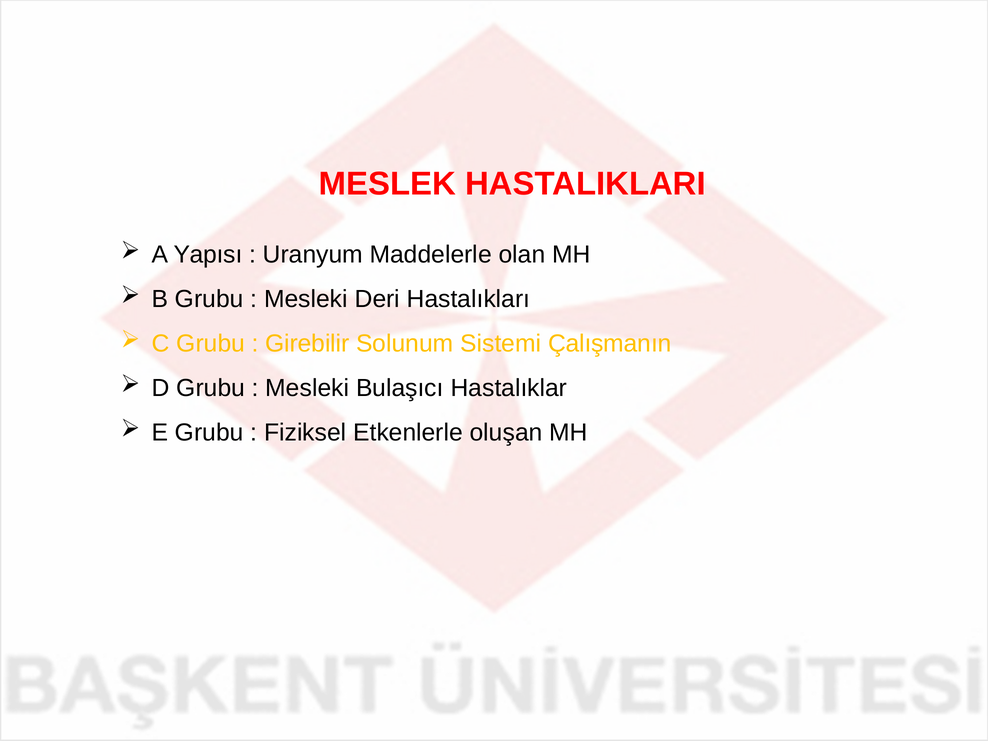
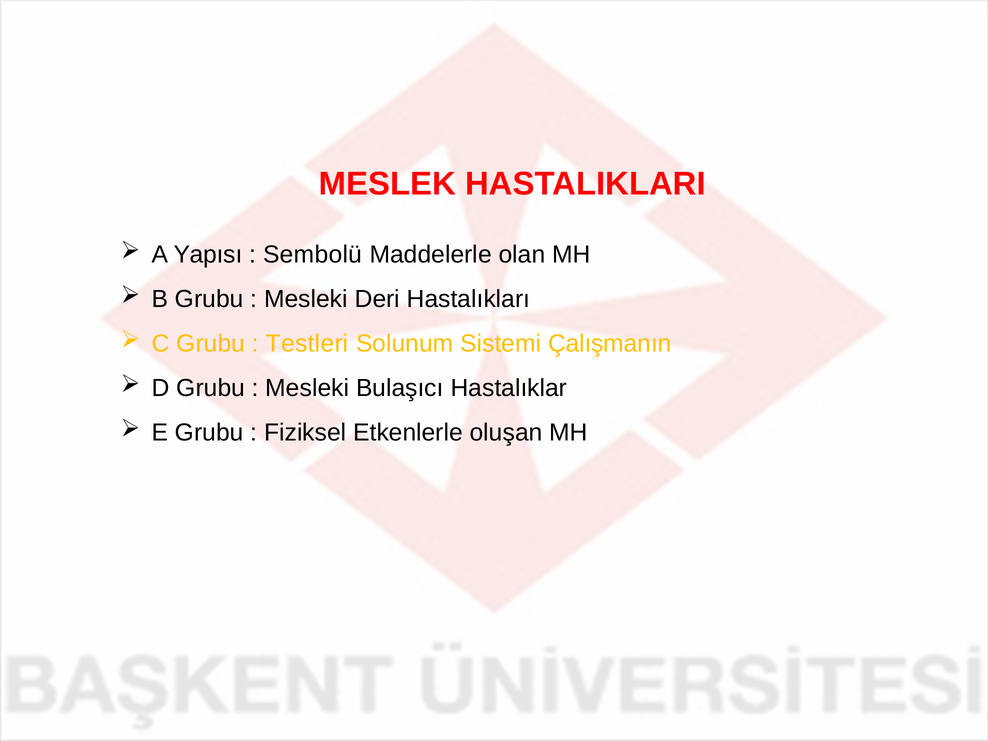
Uranyum: Uranyum -> Sembolü
Girebilir: Girebilir -> Testleri
